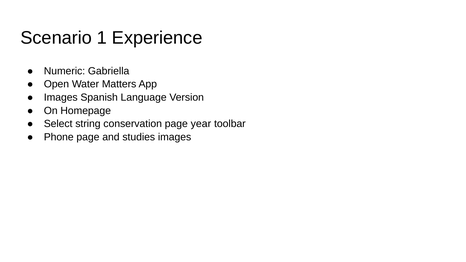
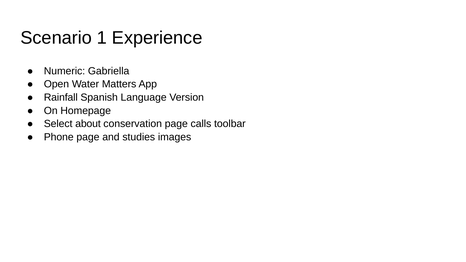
Images at (61, 97): Images -> Rainfall
string: string -> about
year: year -> calls
